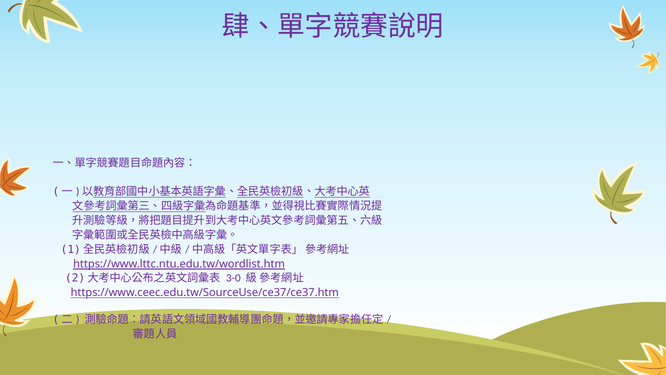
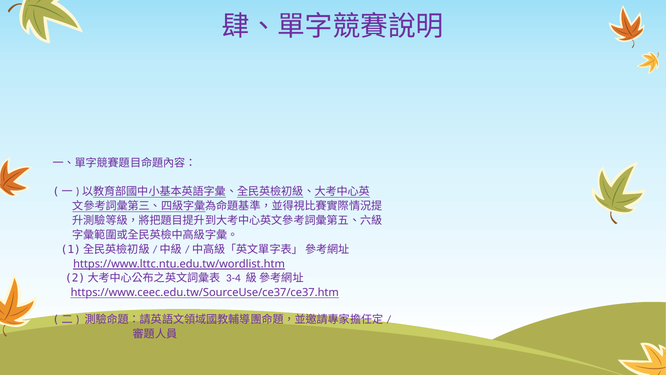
3-0: 3-0 -> 3-4
